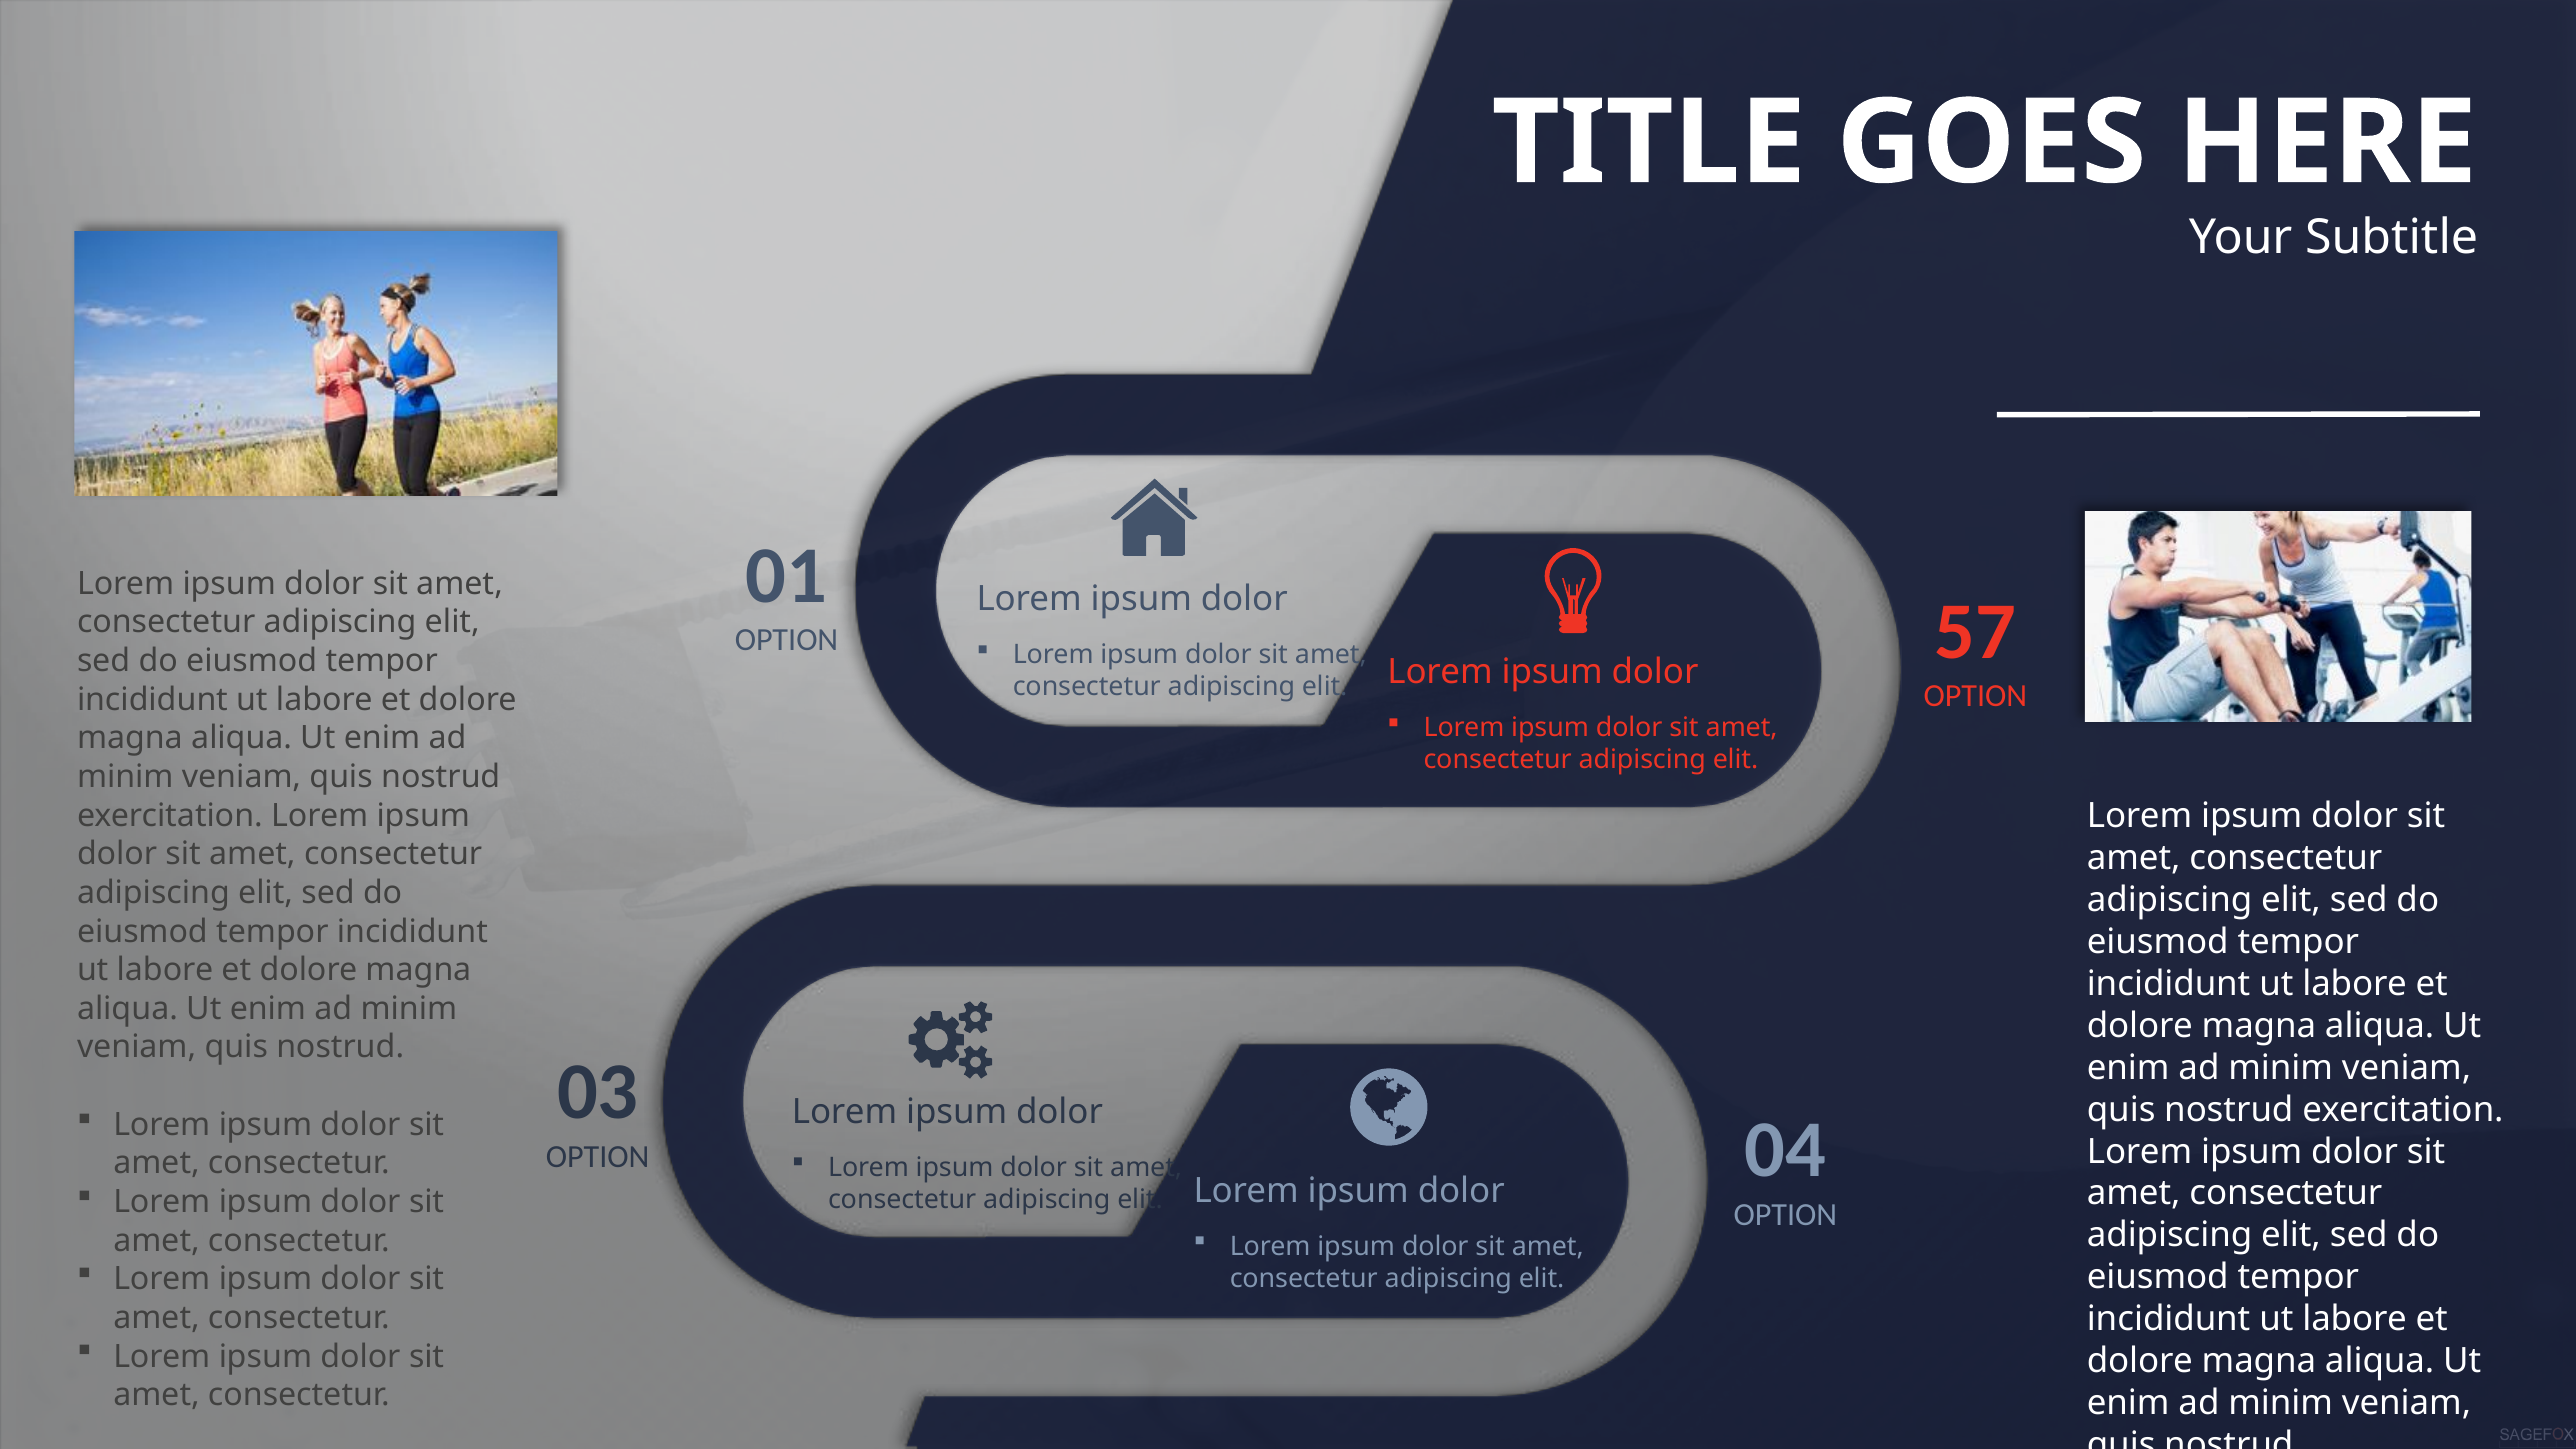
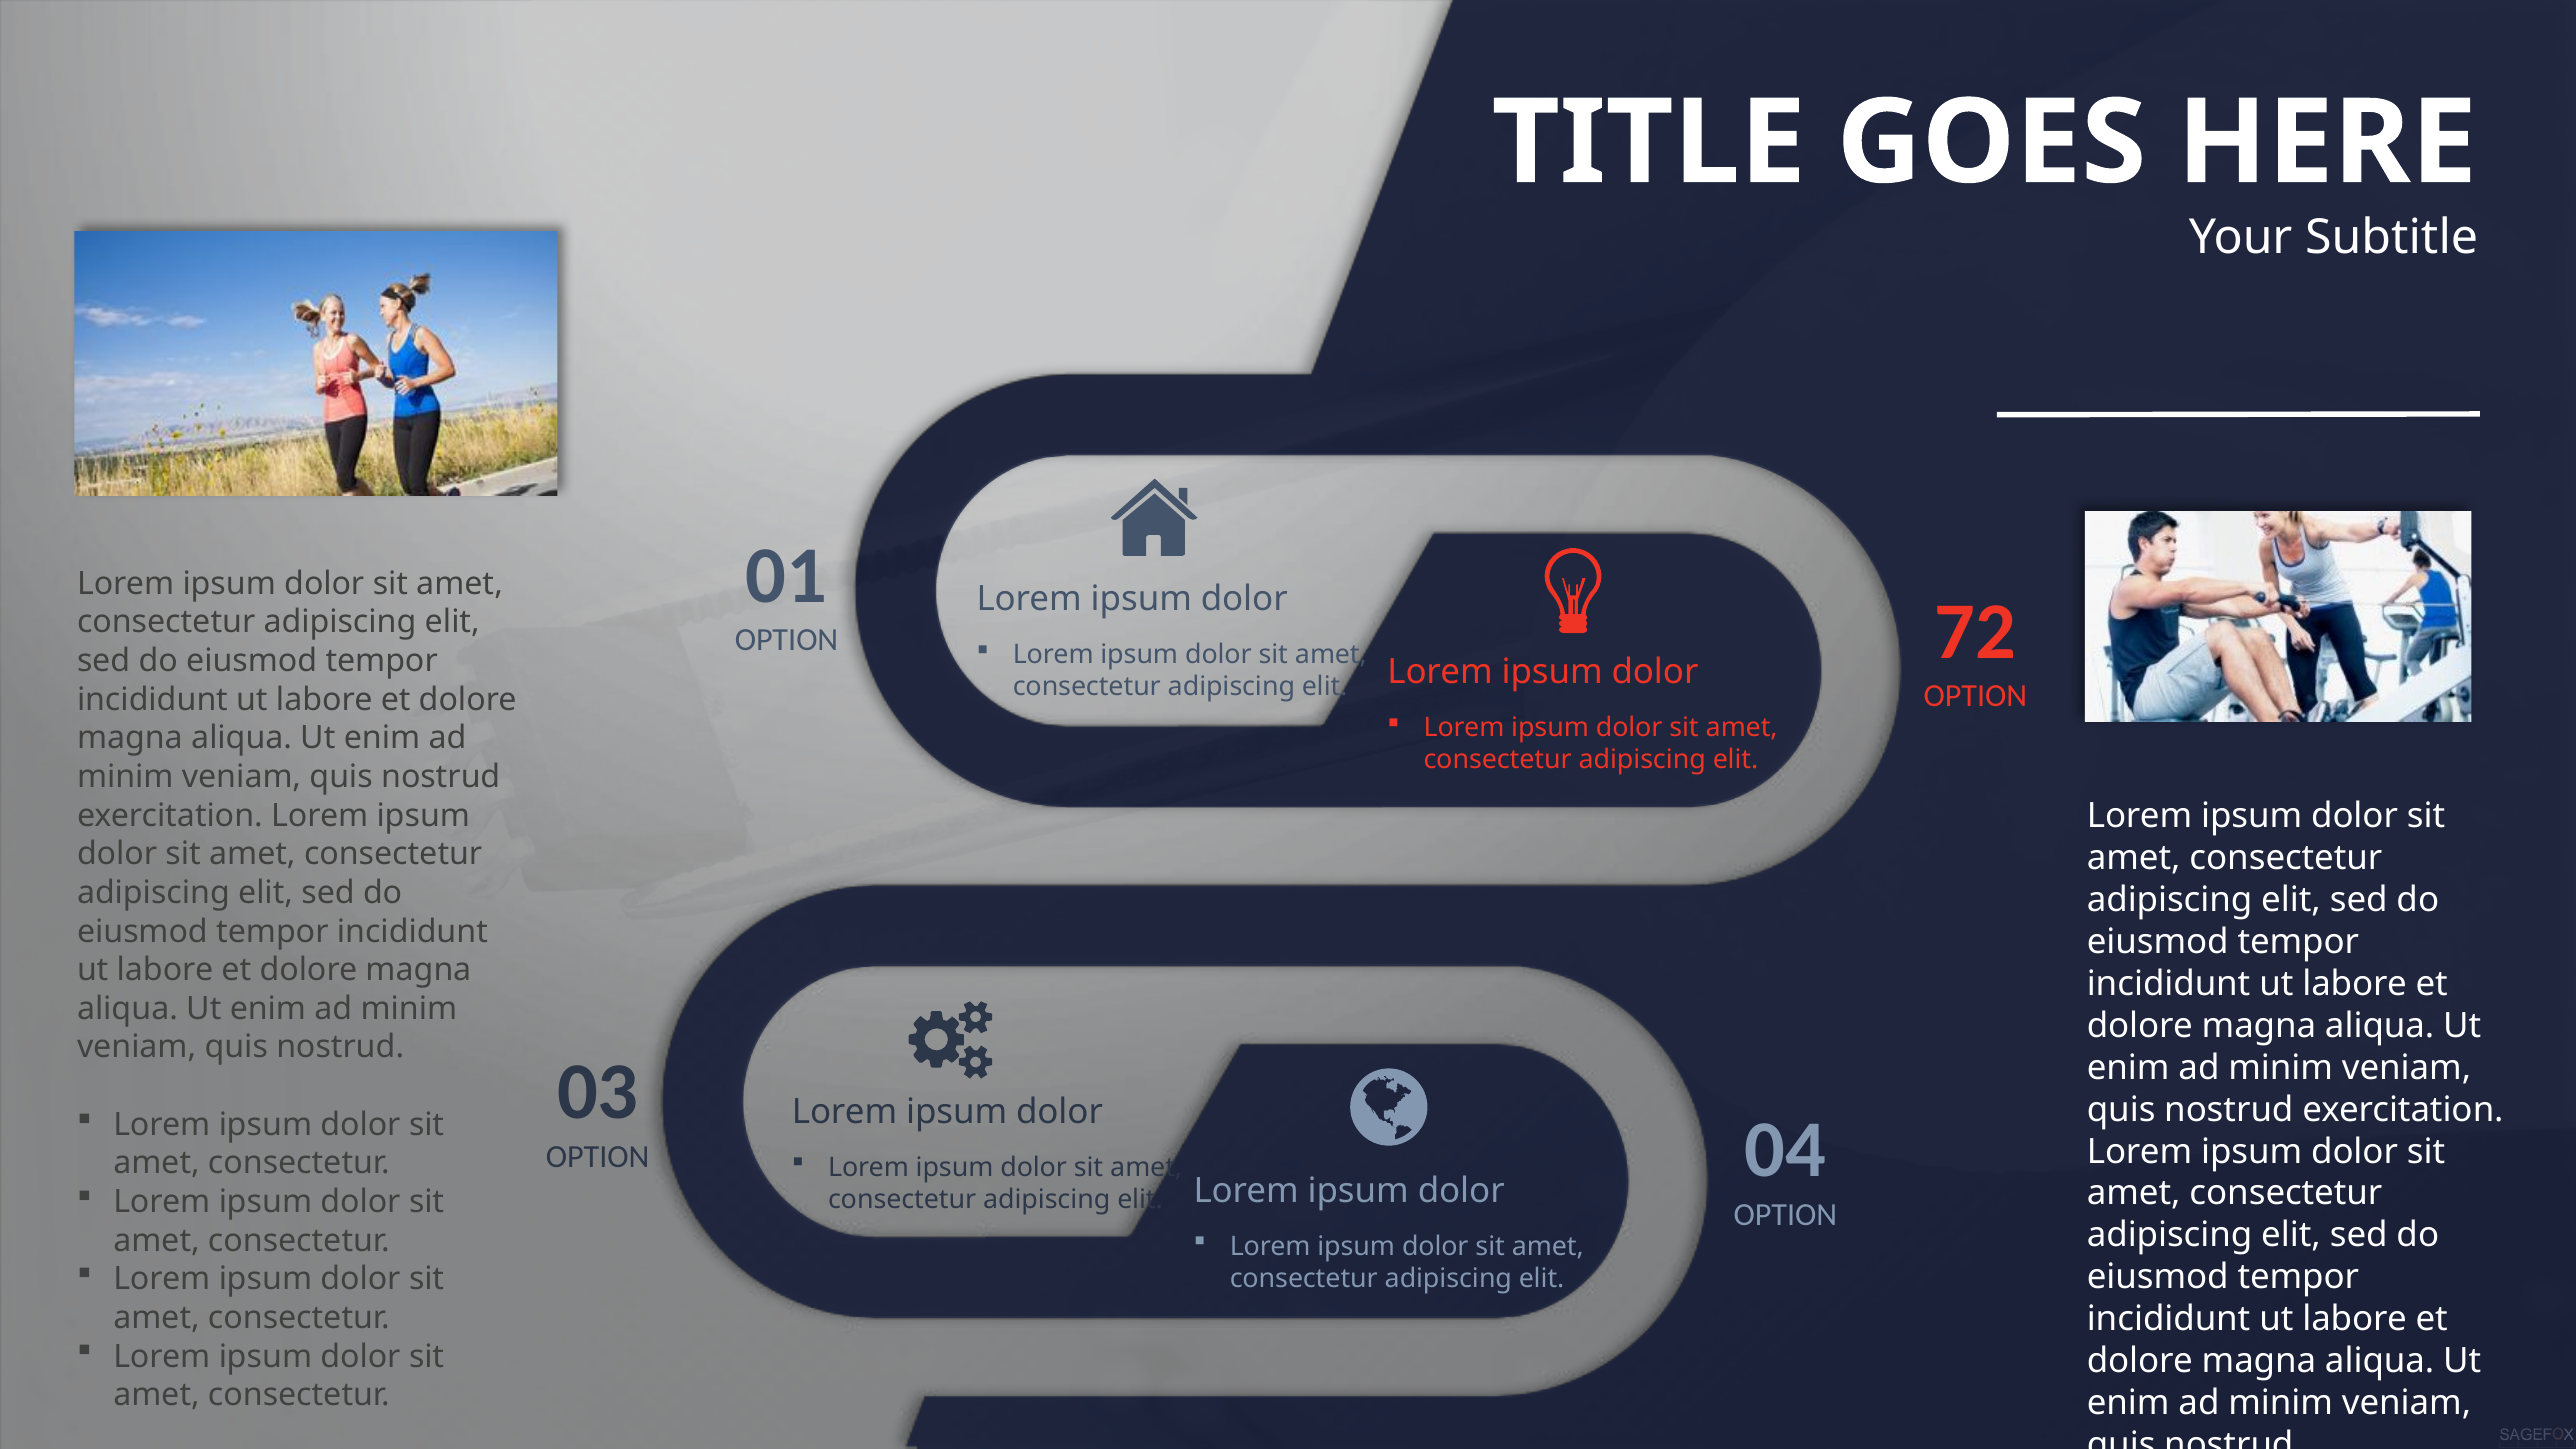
57: 57 -> 72
